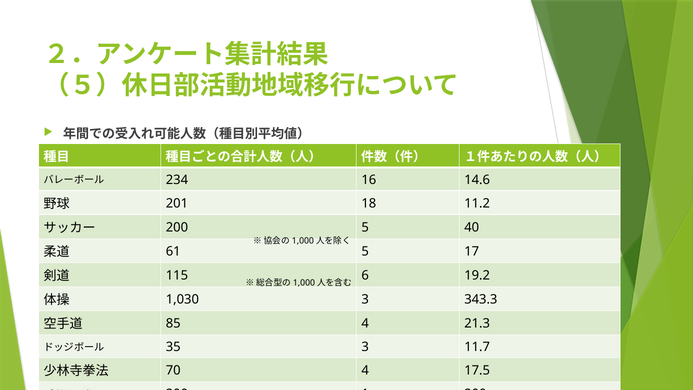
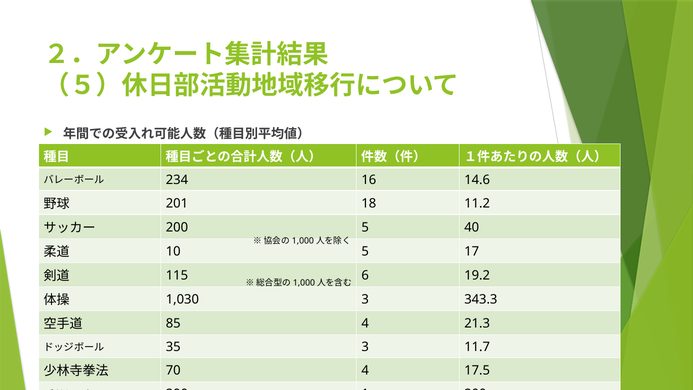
61: 61 -> 10
